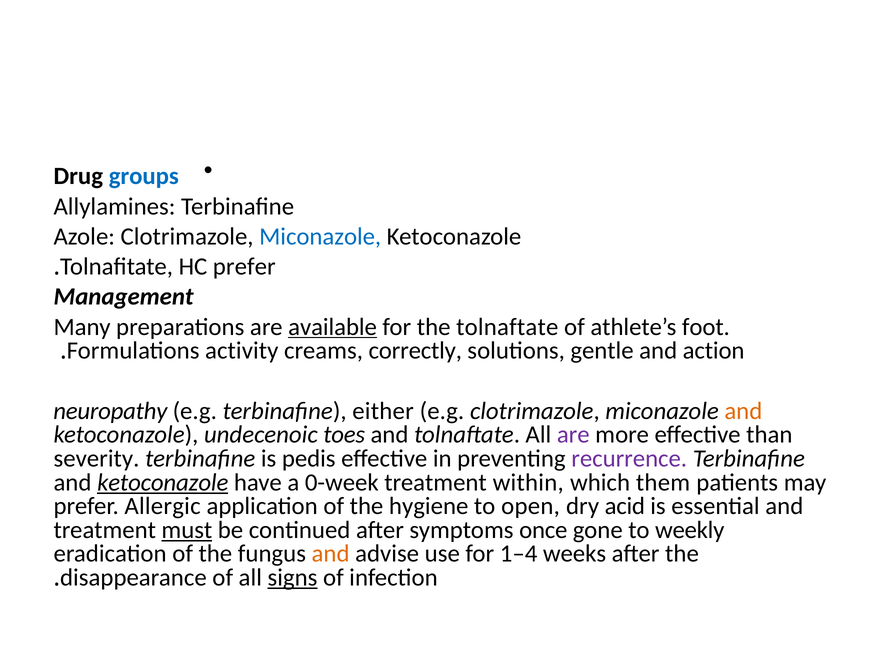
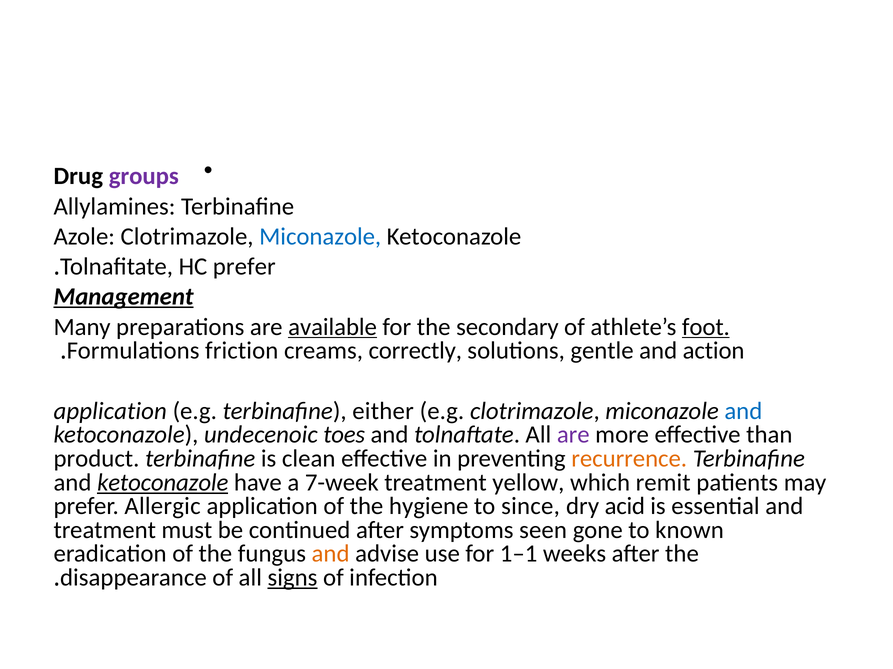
groups colour: blue -> purple
Management underline: none -> present
the tolnaftate: tolnaftate -> secondary
foot underline: none -> present
activity: activity -> friction
neuropathy at (110, 411): neuropathy -> application
and at (743, 411) colour: orange -> blue
severity: severity -> product
pedis: pedis -> clean
recurrence colour: purple -> orange
0-week: 0-week -> 7-week
within: within -> yellow
them: them -> remit
open: open -> since
must underline: present -> none
once: once -> seen
weekly: weekly -> known
1–4: 1–4 -> 1–1
